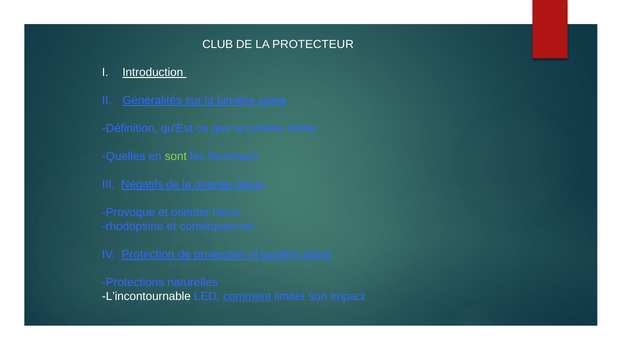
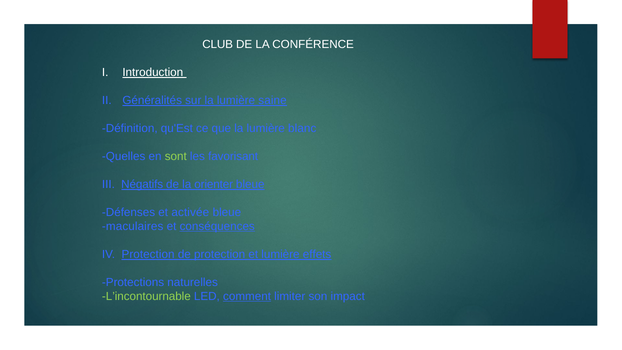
PROTECTEUR: PROTECTEUR -> CONFÉRENCE
la lumière rétine: rétine -> blanc
Provoque: Provoque -> Défenses
et orienter: orienter -> activée
rhodopsine: rhodopsine -> maculaires
conséquences underline: none -> present
et lumière rétine: rétine -> effets
L’incontournable colour: white -> light green
